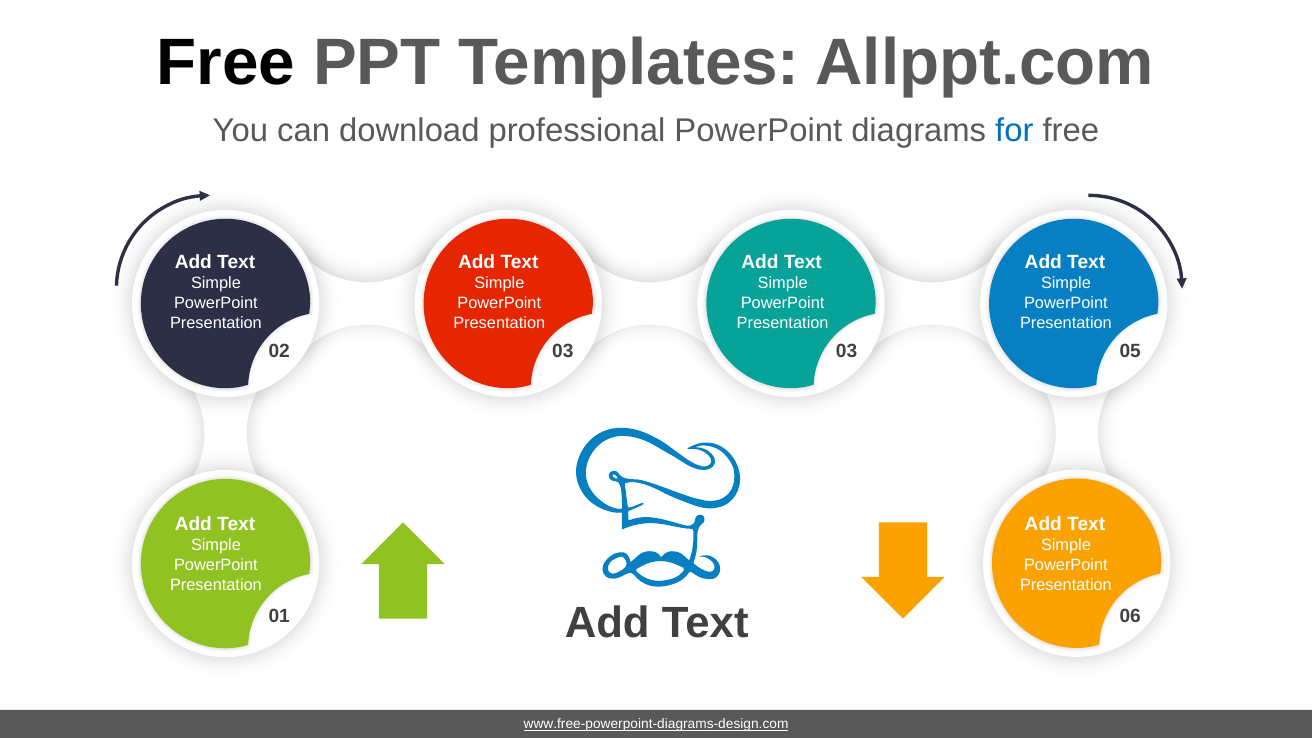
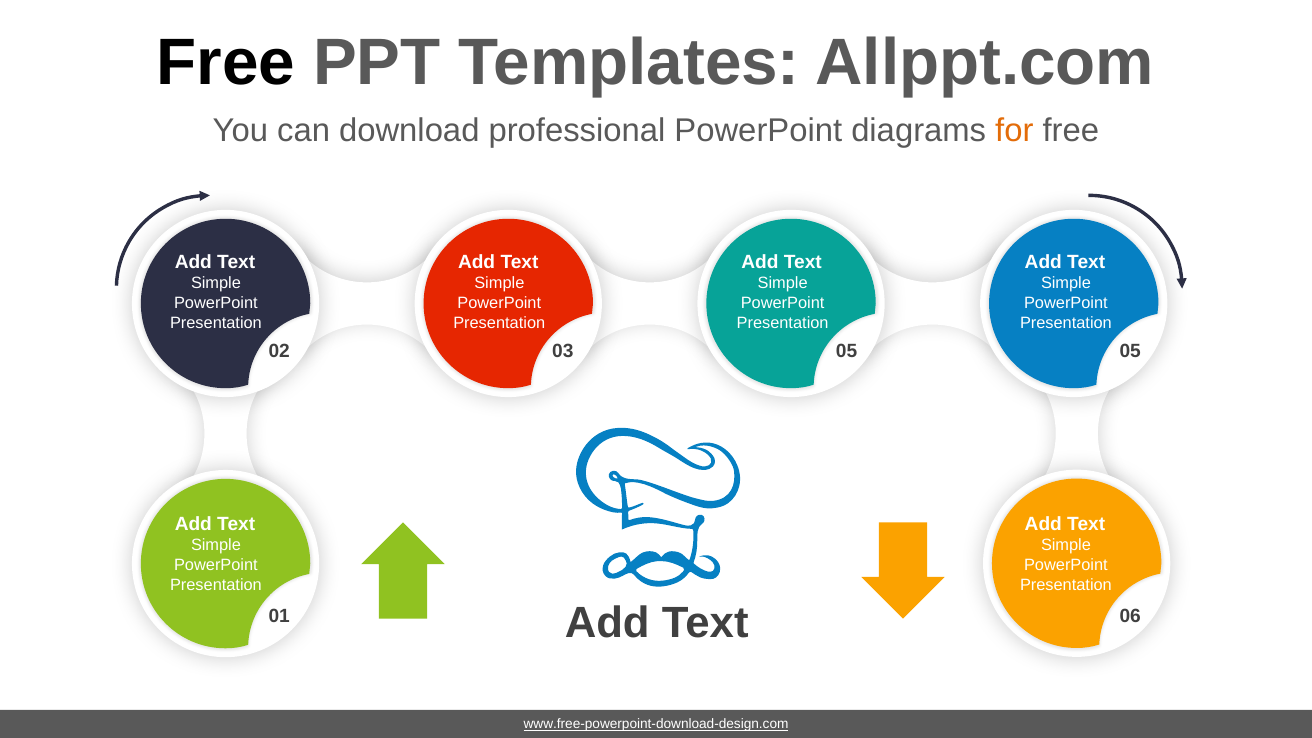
for colour: blue -> orange
03 03: 03 -> 05
www.free-powerpoint-diagrams-design.com: www.free-powerpoint-diagrams-design.com -> www.free-powerpoint-download-design.com
